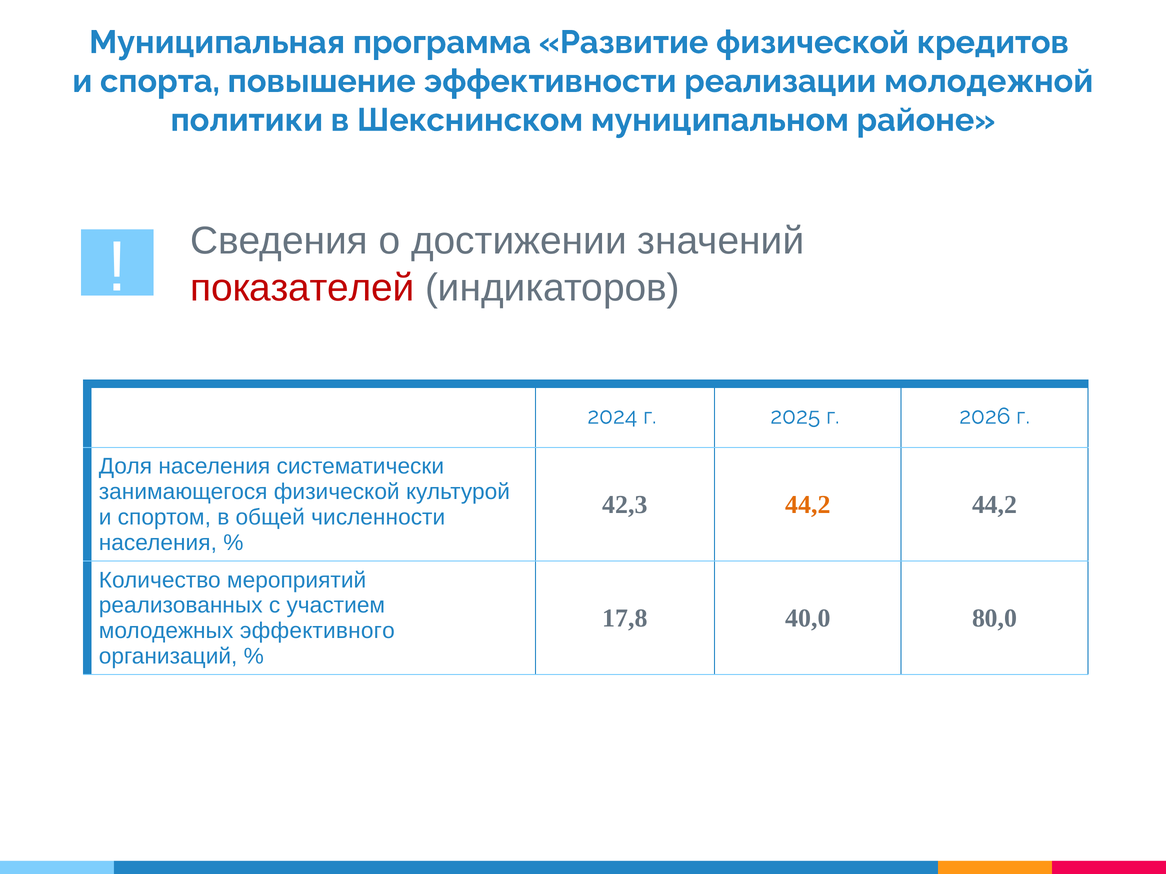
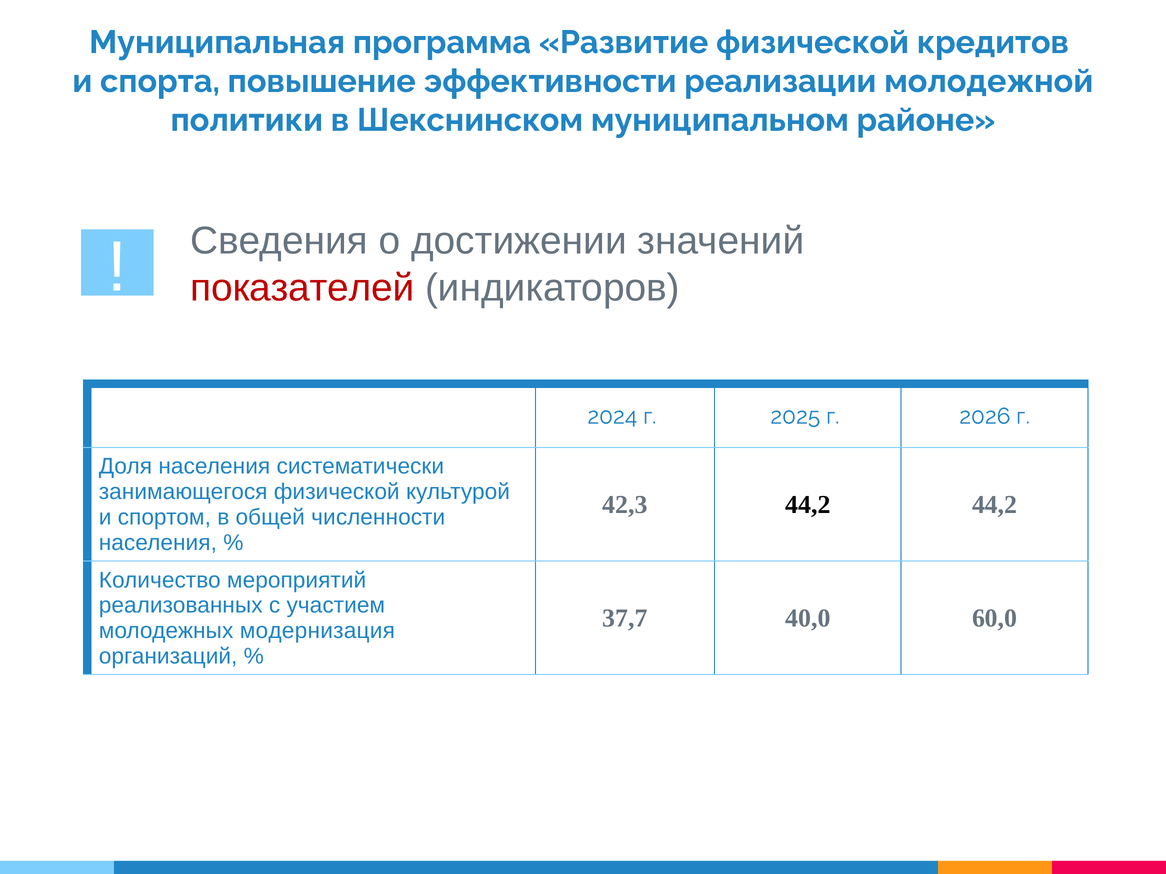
44,2 at (808, 505) colour: orange -> black
17,8: 17,8 -> 37,7
80,0: 80,0 -> 60,0
эффективного: эффективного -> модернизация
